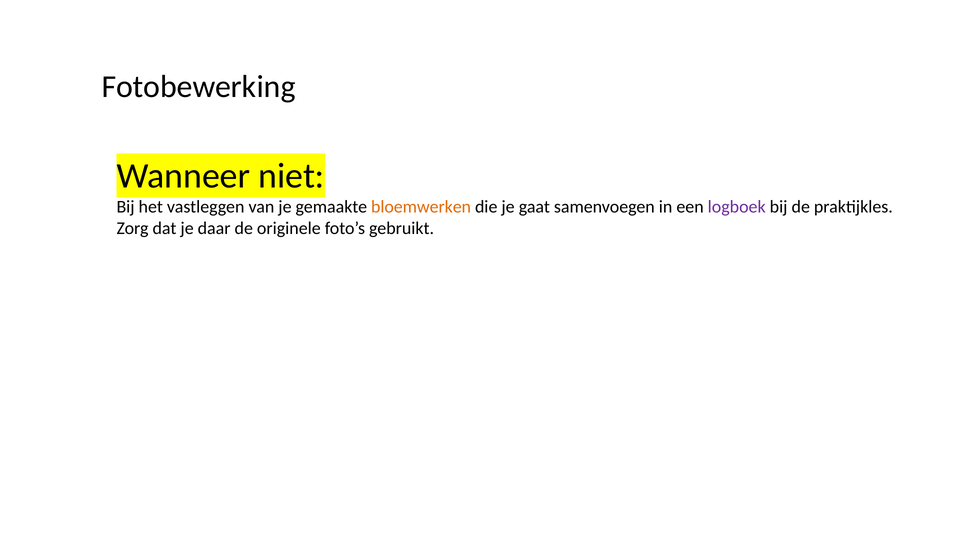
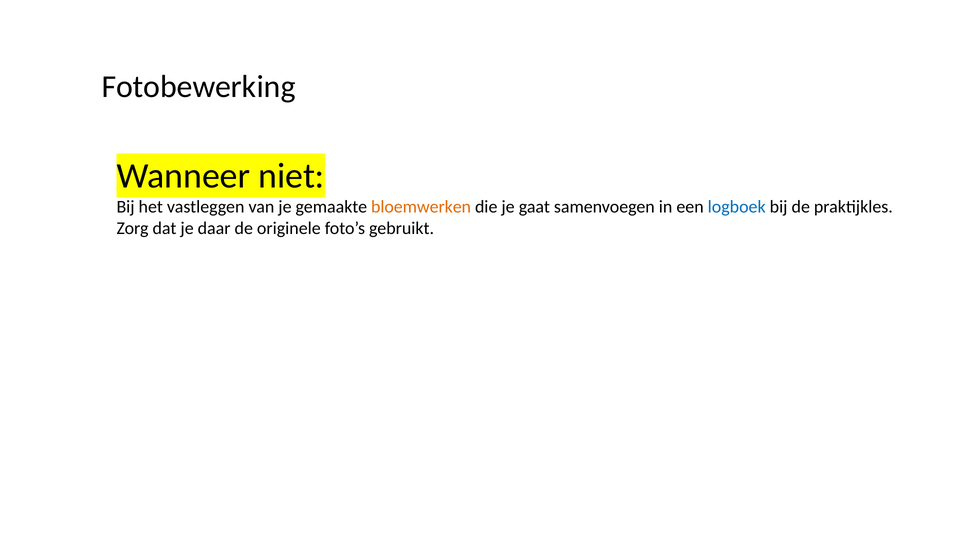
logboek colour: purple -> blue
